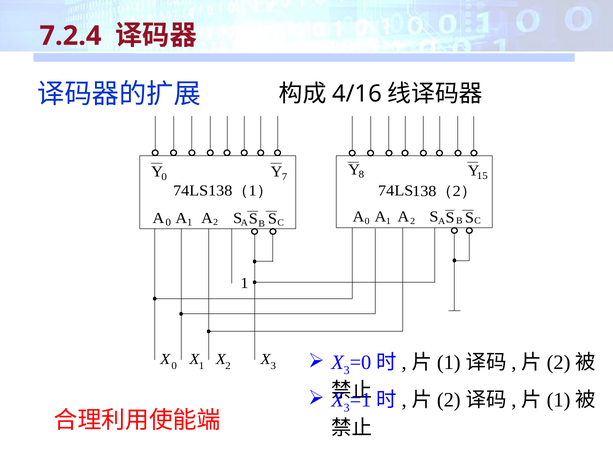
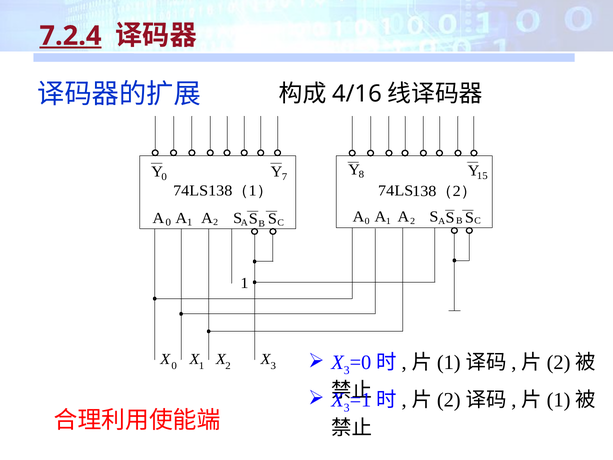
7.2.4 underline: none -> present
